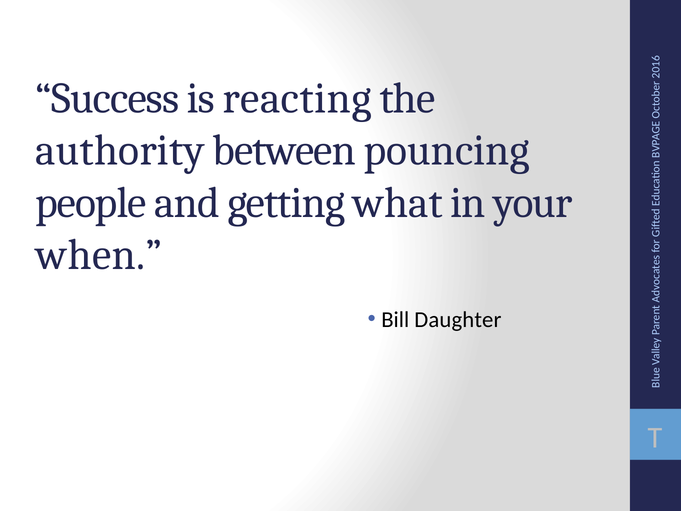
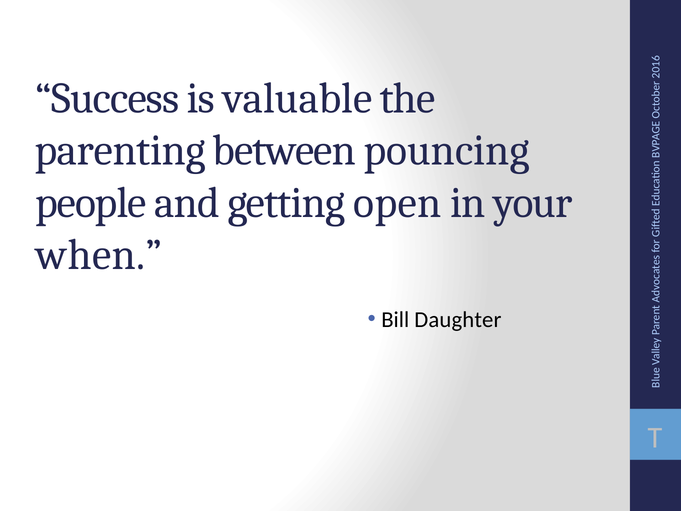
reacting: reacting -> valuable
authority: authority -> parenting
what: what -> open
